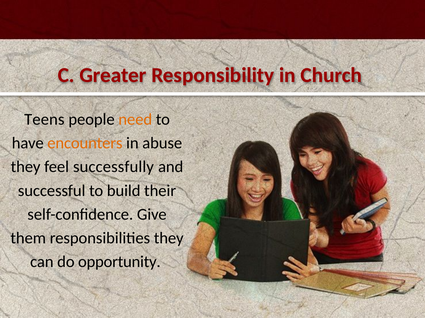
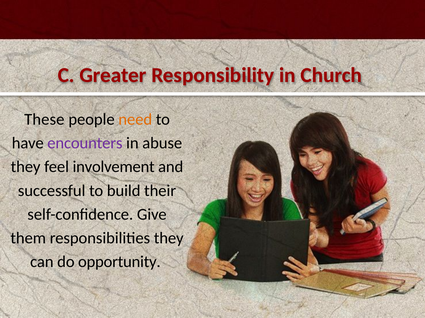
Teens: Teens -> These
encounters colour: orange -> purple
successfully: successfully -> involvement
